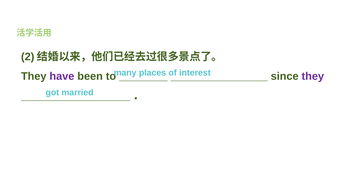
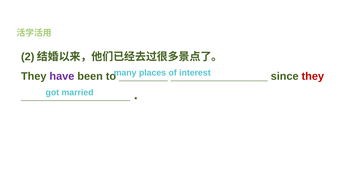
they at (313, 76) colour: purple -> red
